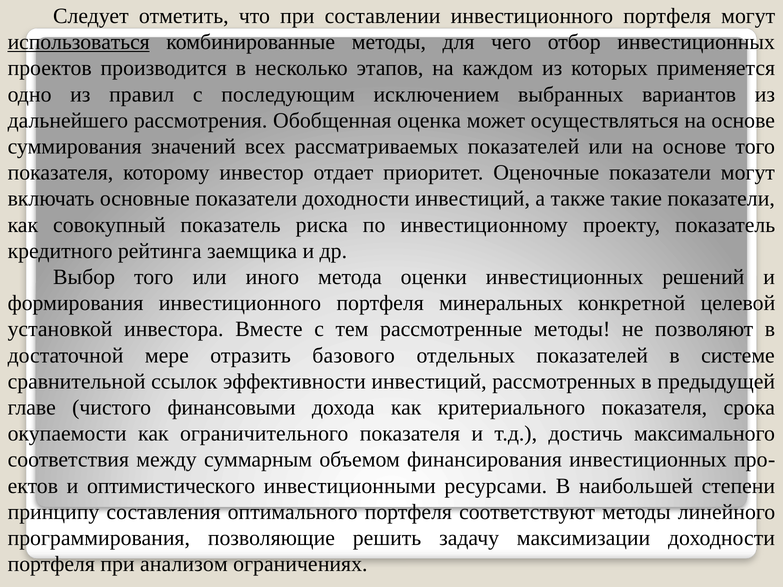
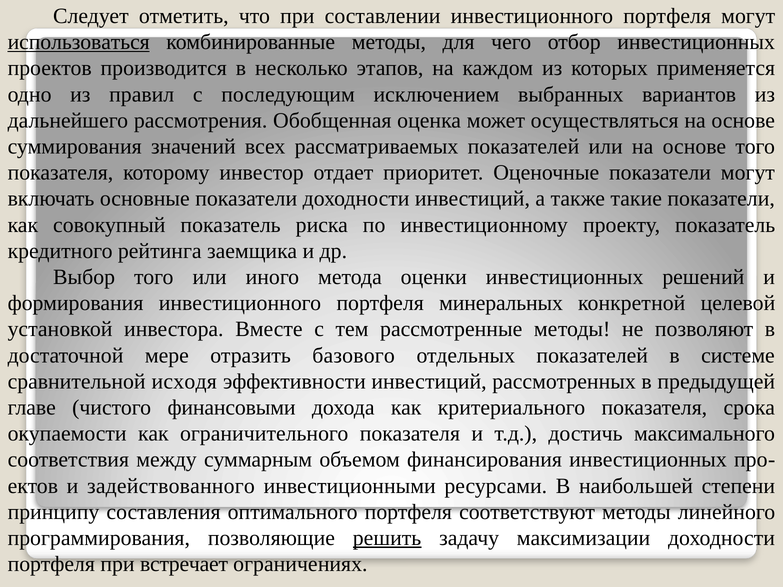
ссылок: ссылок -> исходя
оптимистического: оптимистического -> задействованного
решить underline: none -> present
анализом: анализом -> встречает
